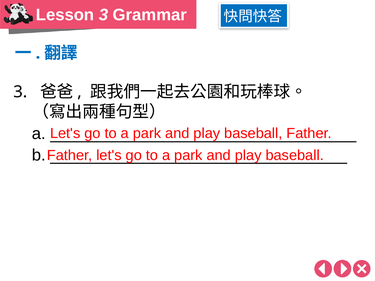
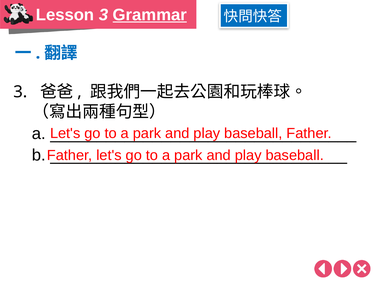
Grammar underline: none -> present
